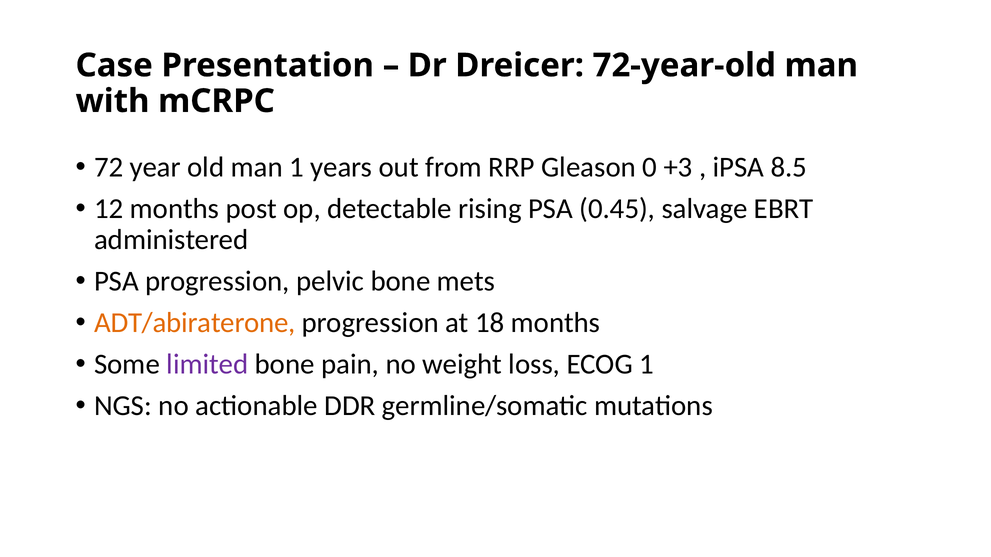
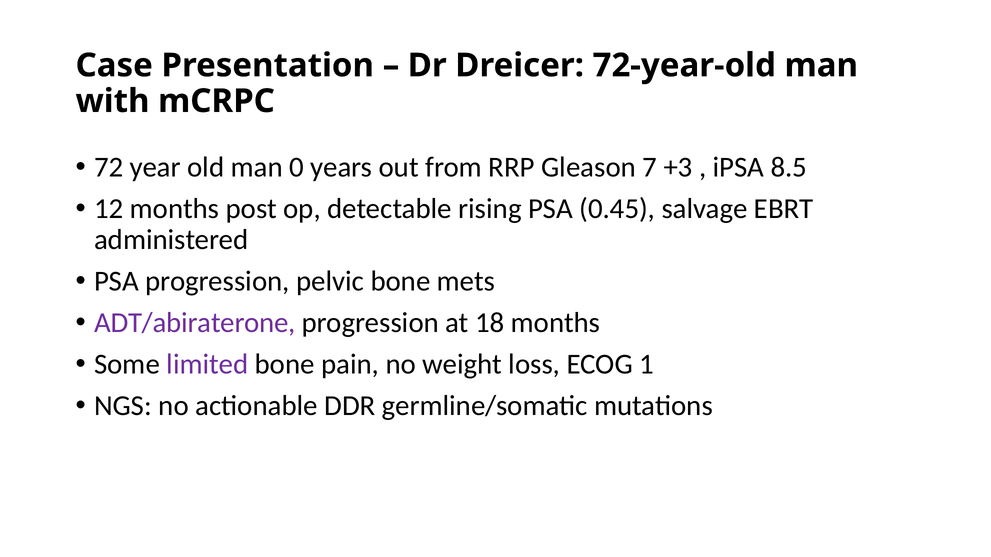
man 1: 1 -> 0
0: 0 -> 7
ADT/abiraterone colour: orange -> purple
